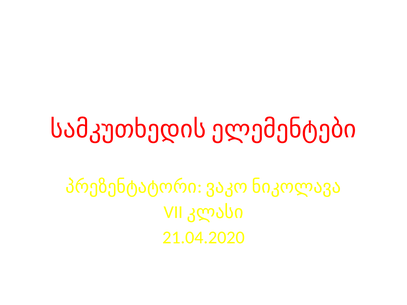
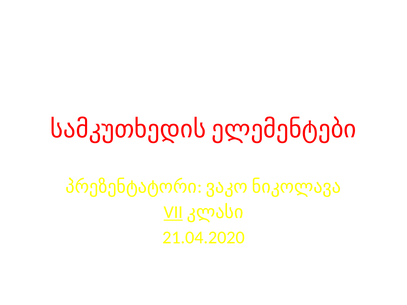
VII underline: none -> present
